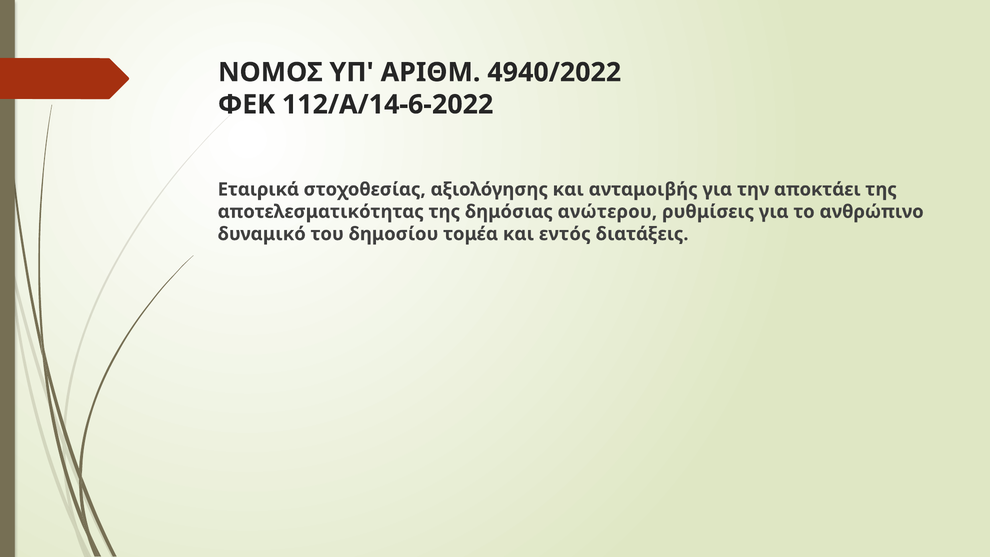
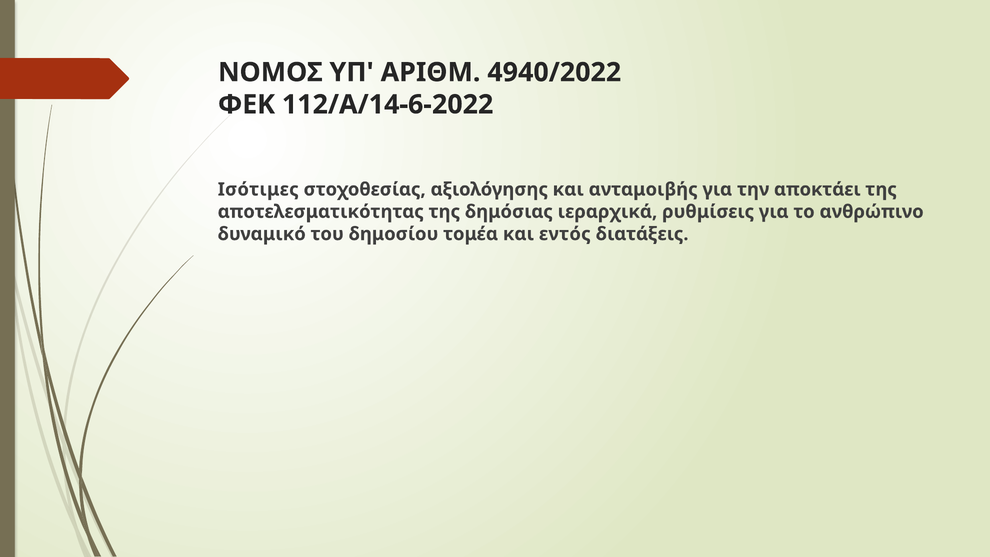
Εταιρικά: Εταιρικά -> Ισότιμες
ανώτερου: ανώτερου -> ιεραρχικά
